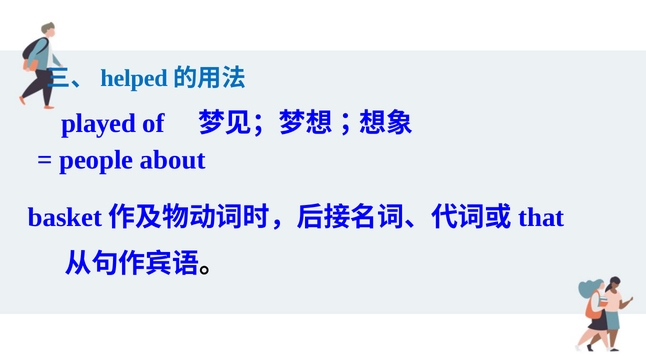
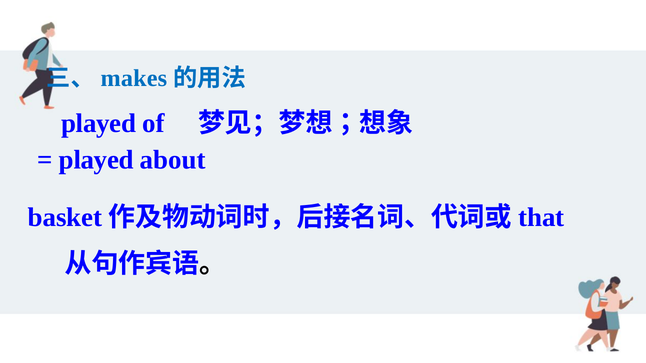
helped: helped -> makes
people at (96, 160): people -> played
